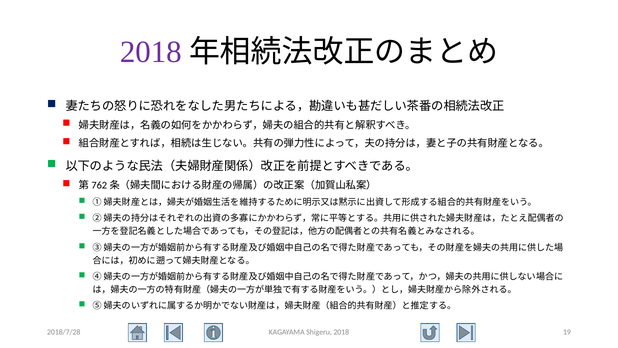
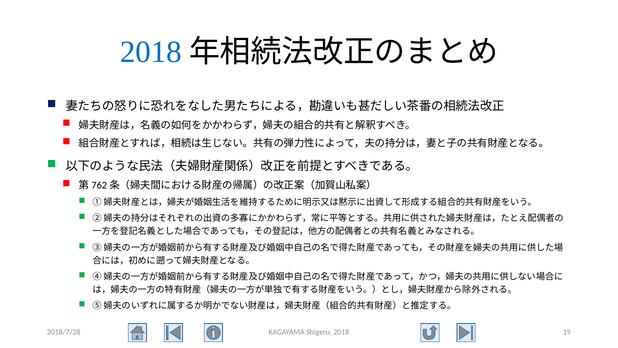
2018 at (151, 52) colour: purple -> blue
